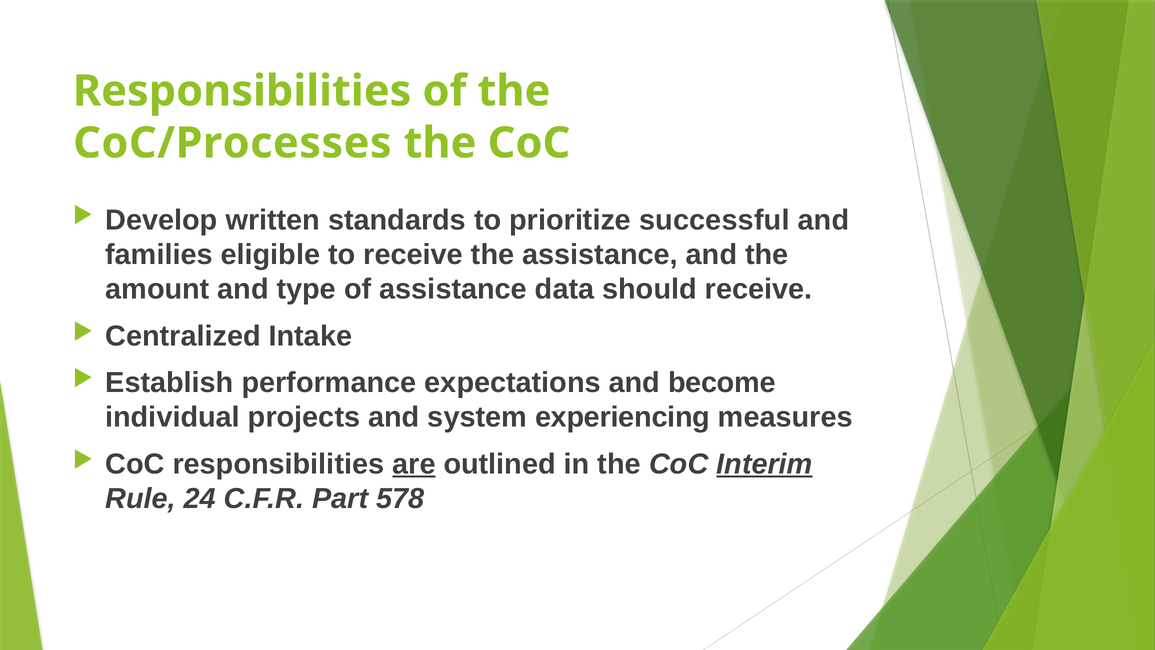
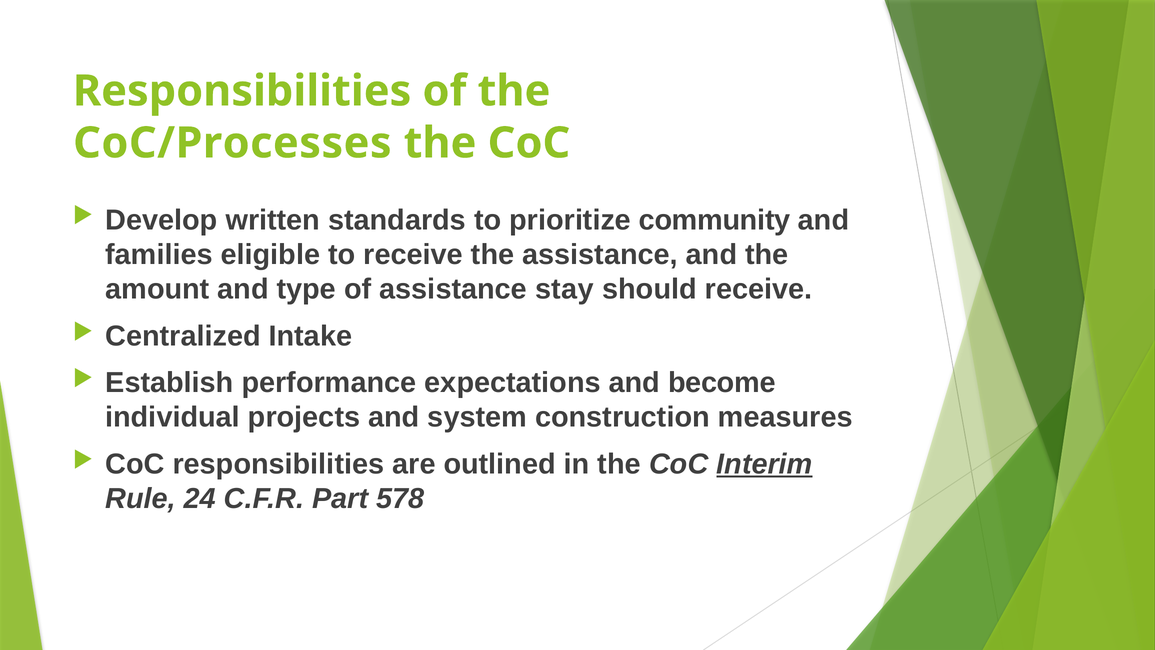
successful: successful -> community
data: data -> stay
experiencing: experiencing -> construction
are underline: present -> none
